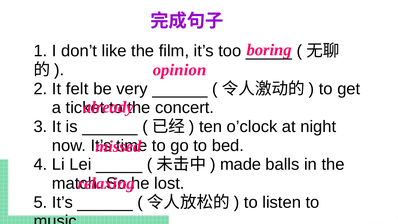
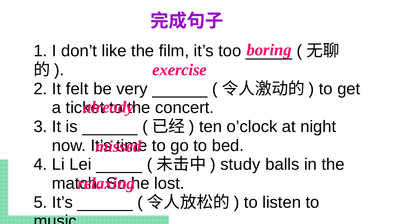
opinion: opinion -> exercise
made: made -> study
